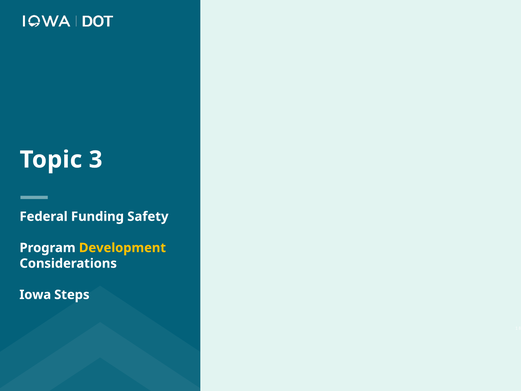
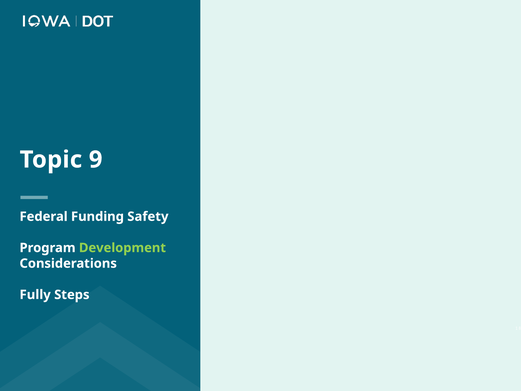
3: 3 -> 9
Development colour: yellow -> light green
Iowa: Iowa -> Fully
